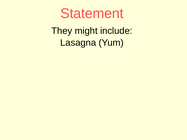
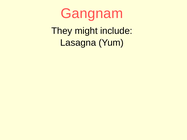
Statement: Statement -> Gangnam
